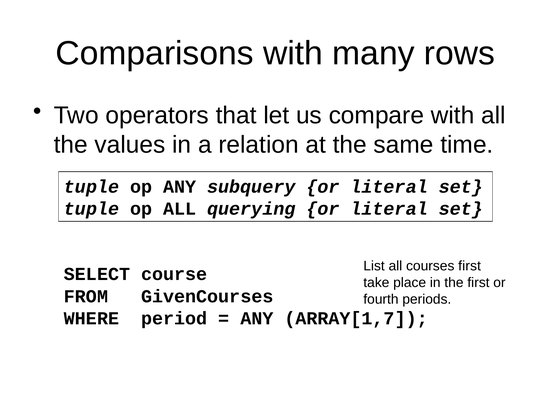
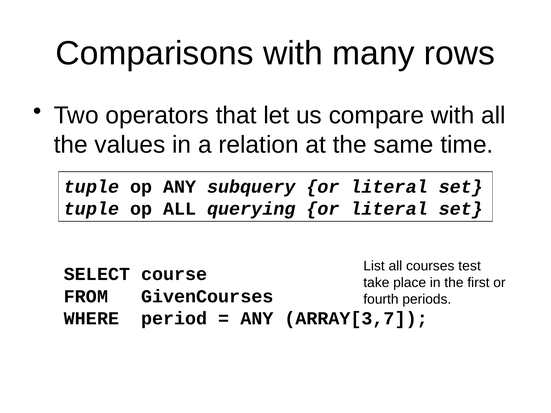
courses first: first -> test
ARRAY[1,7: ARRAY[1,7 -> ARRAY[3,7
